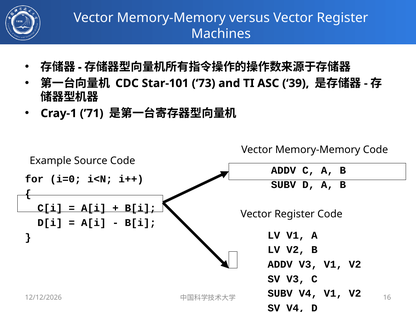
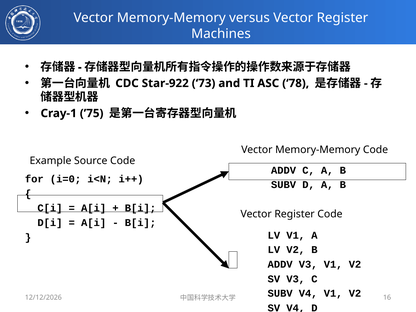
Star-101: Star-101 -> Star-922
39: 39 -> 78
’71: ’71 -> ’75
